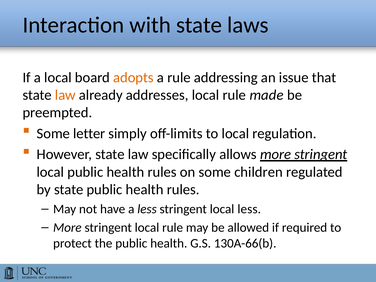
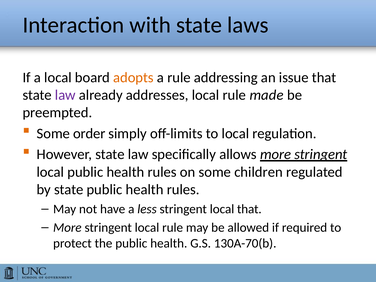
law at (65, 95) colour: orange -> purple
letter: letter -> order
local less: less -> that
130A-66(b: 130A-66(b -> 130A-70(b
